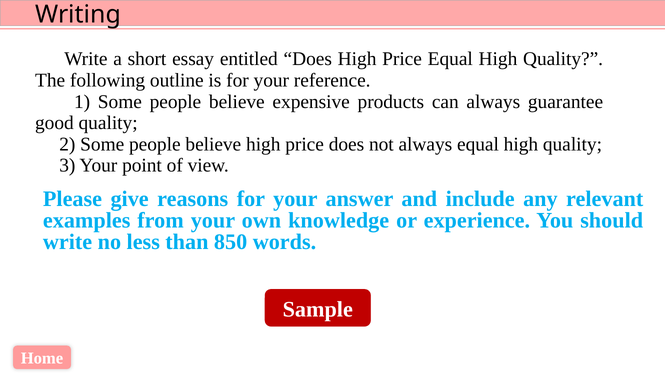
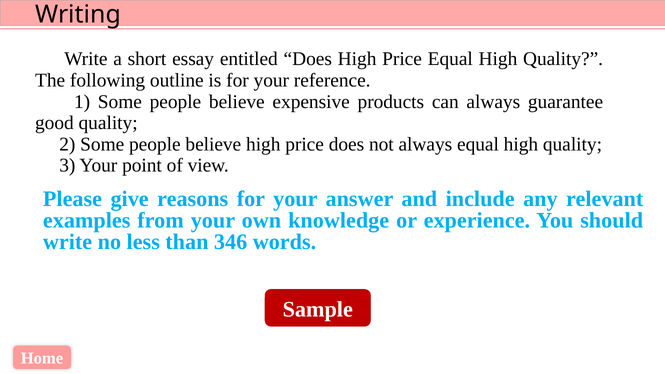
850: 850 -> 346
